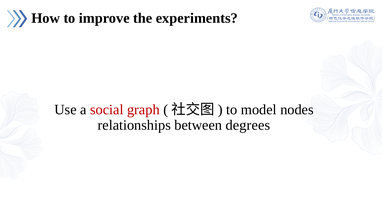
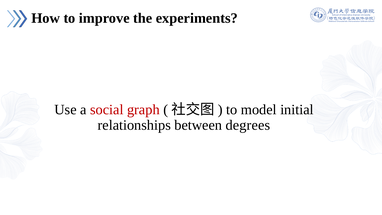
nodes: nodes -> initial
